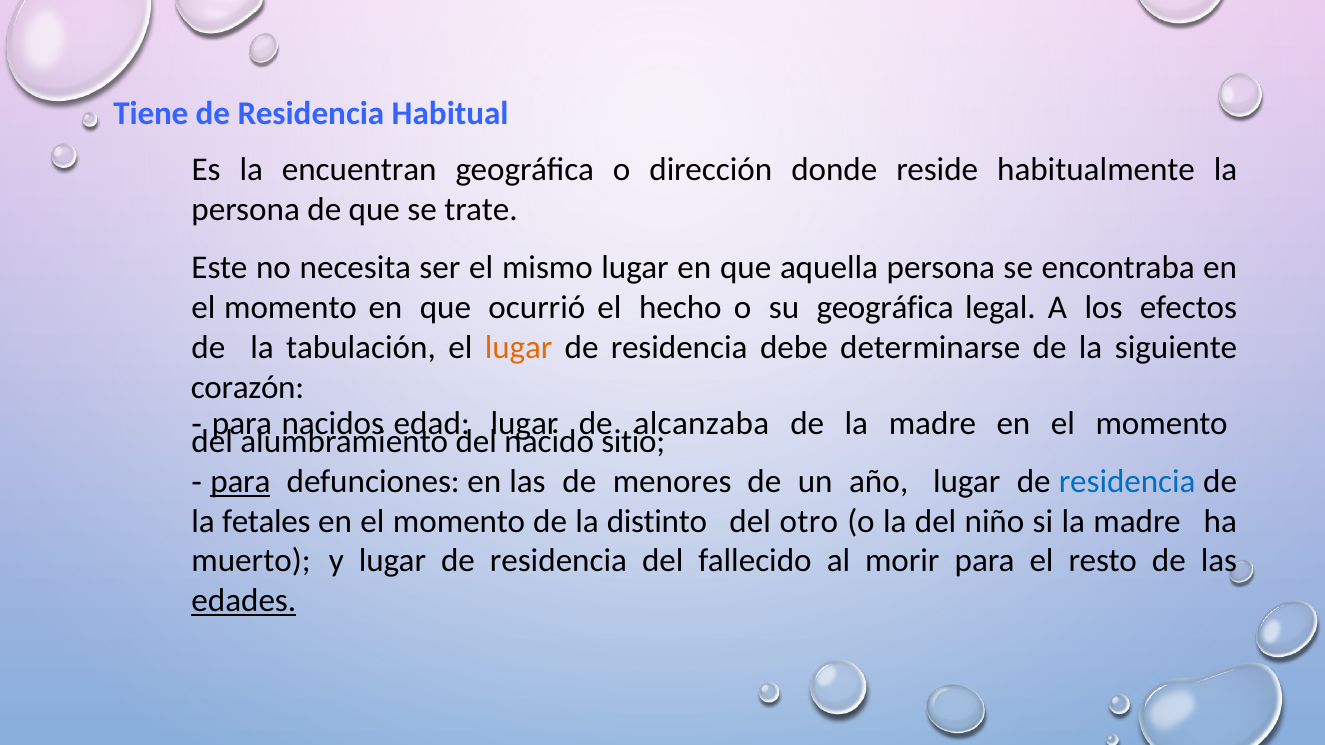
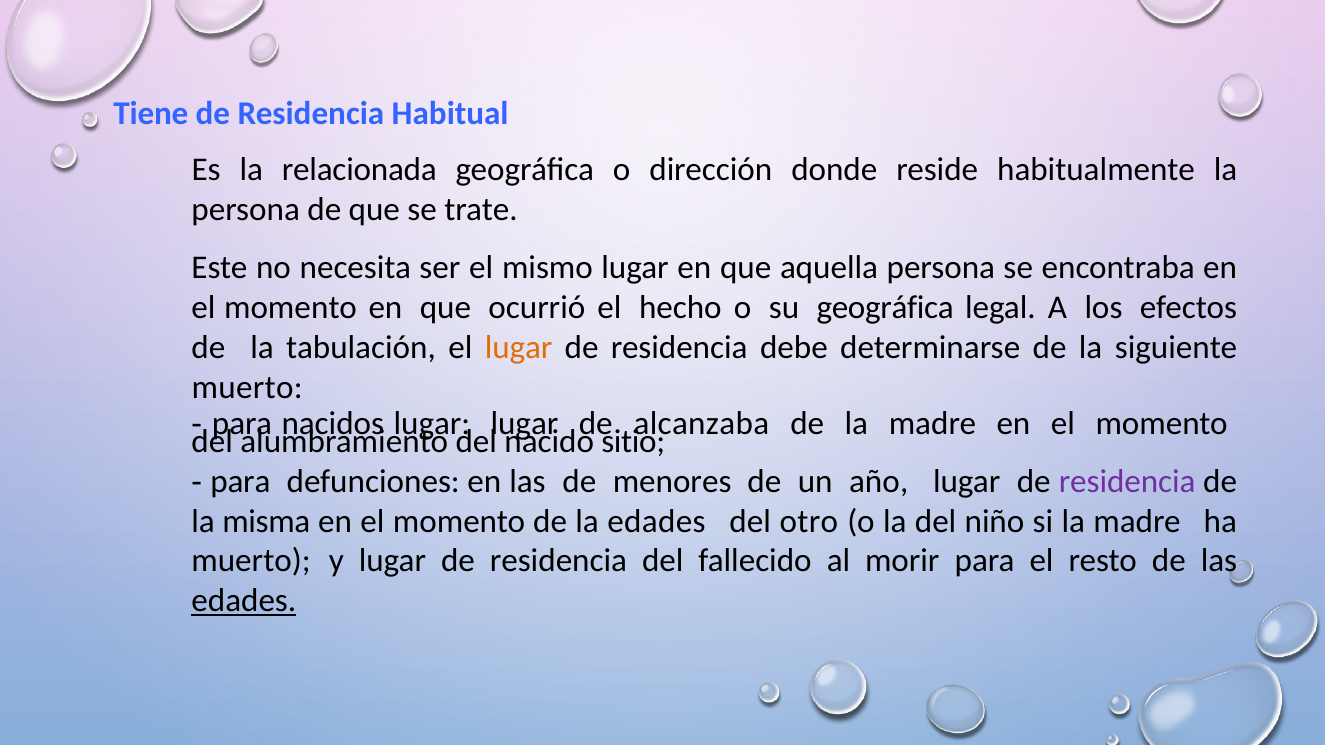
encuentran: encuentran -> relacionada
corazón at (247, 387): corazón -> muerto
edad at (432, 424): edad -> lugar
para at (240, 482) underline: present -> none
residencia at (1127, 482) colour: blue -> purple
fetales: fetales -> misma
la distinto: distinto -> edades
